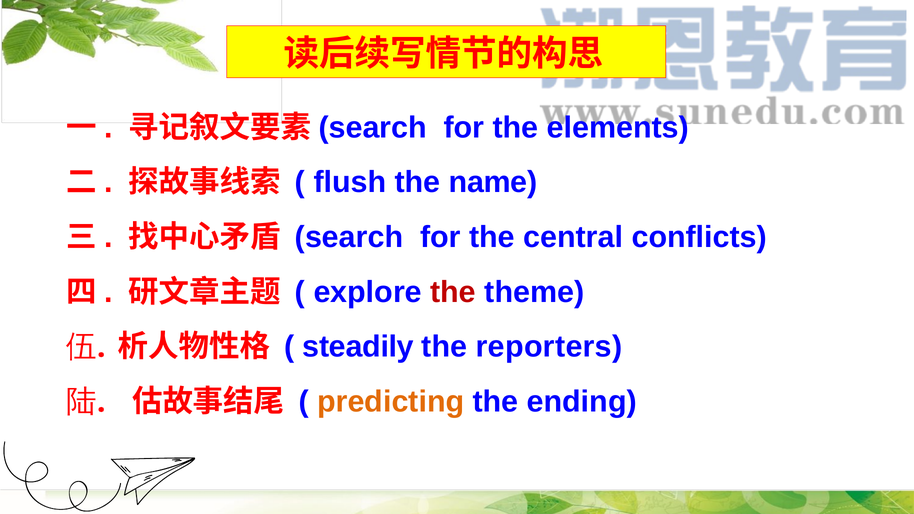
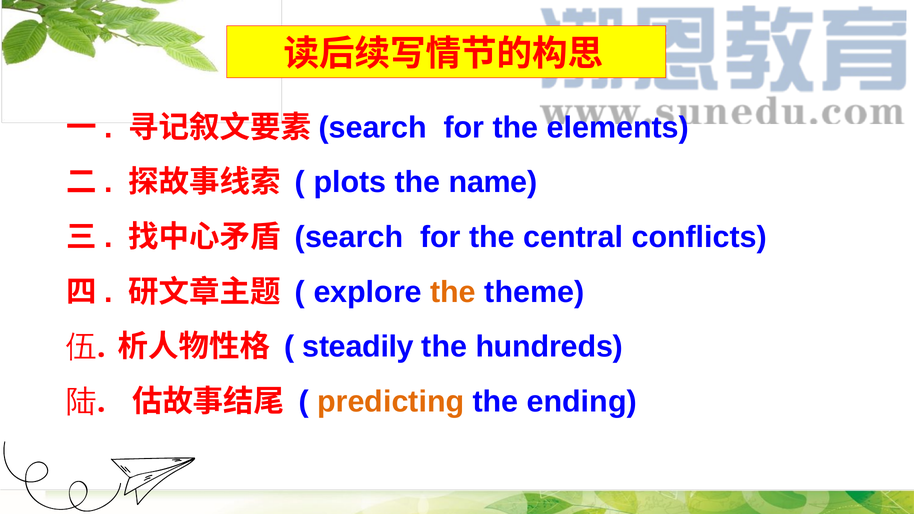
flush: flush -> plots
the at (453, 292) colour: red -> orange
reporters: reporters -> hundreds
